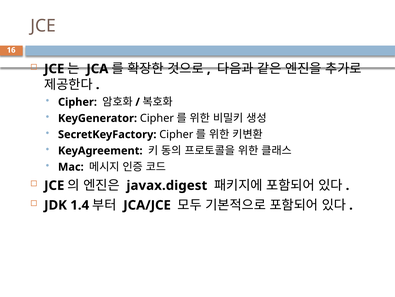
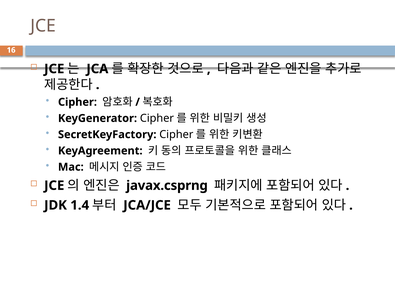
javax.digest: javax.digest -> javax.csprng
